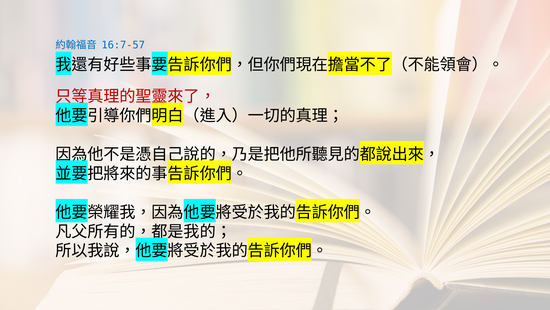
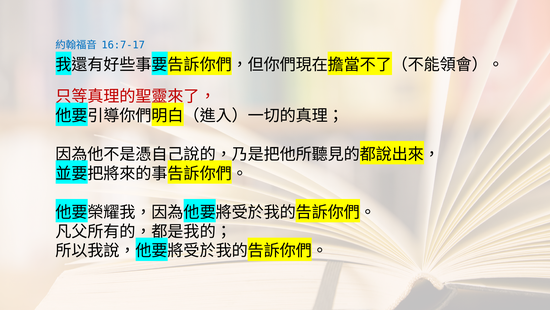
16:7-57: 16:7-57 -> 16:7-17
